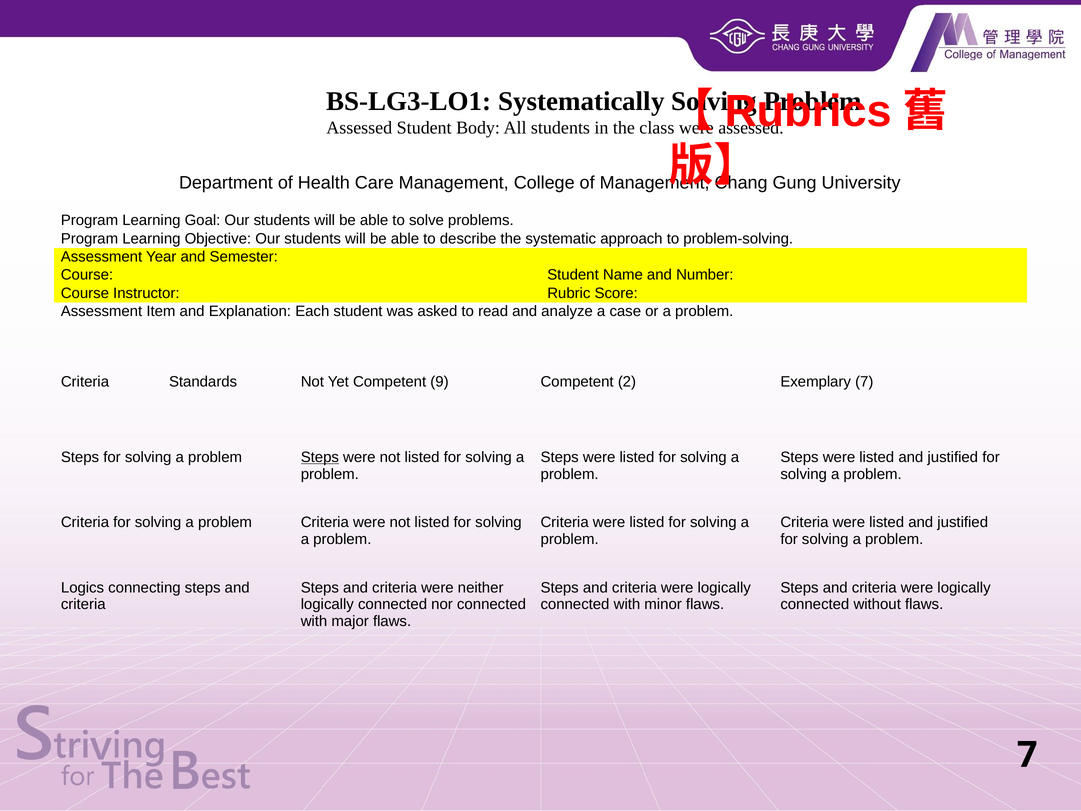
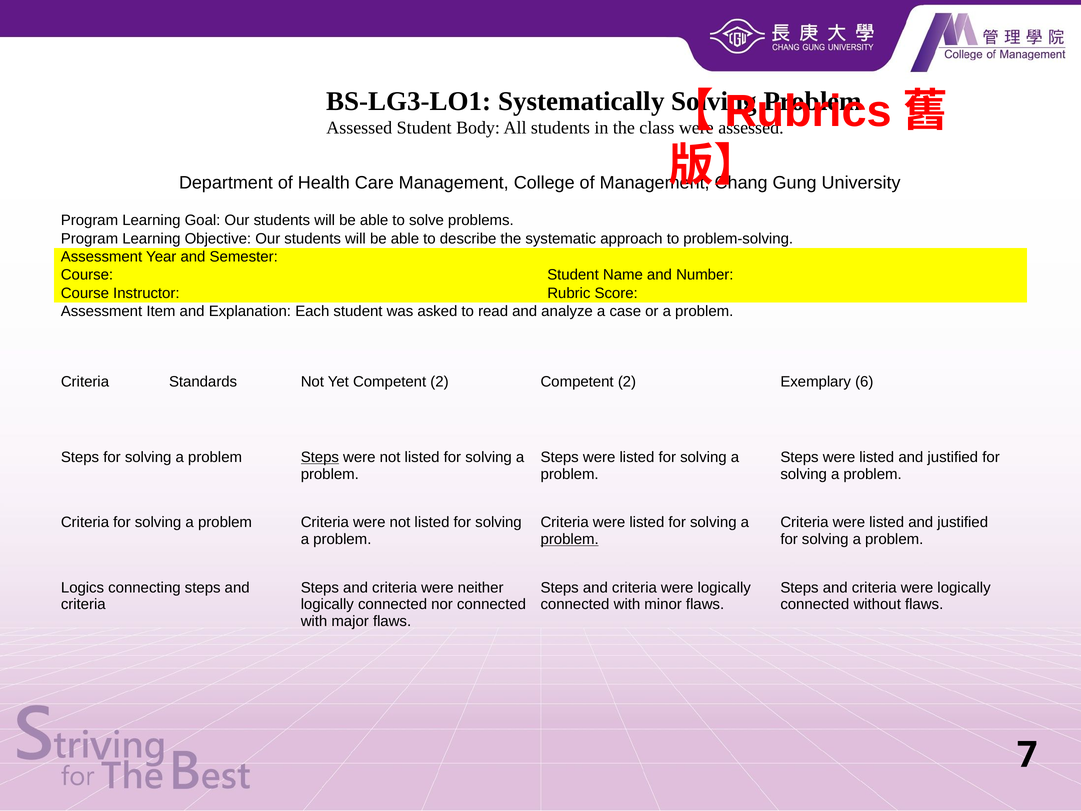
Yet Competent 9: 9 -> 2
Exemplary 7: 7 -> 6
problem at (570, 539) underline: none -> present
